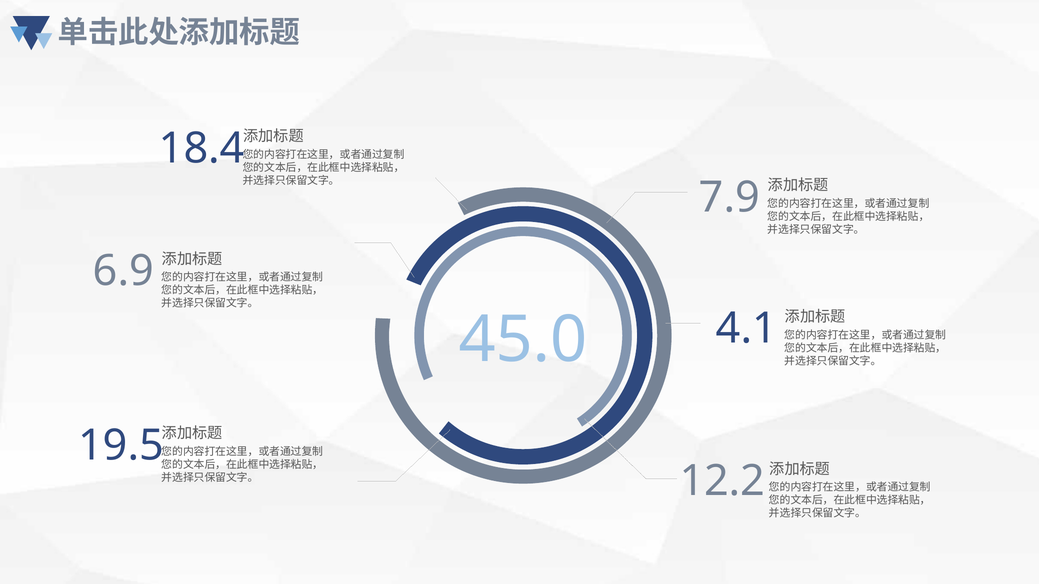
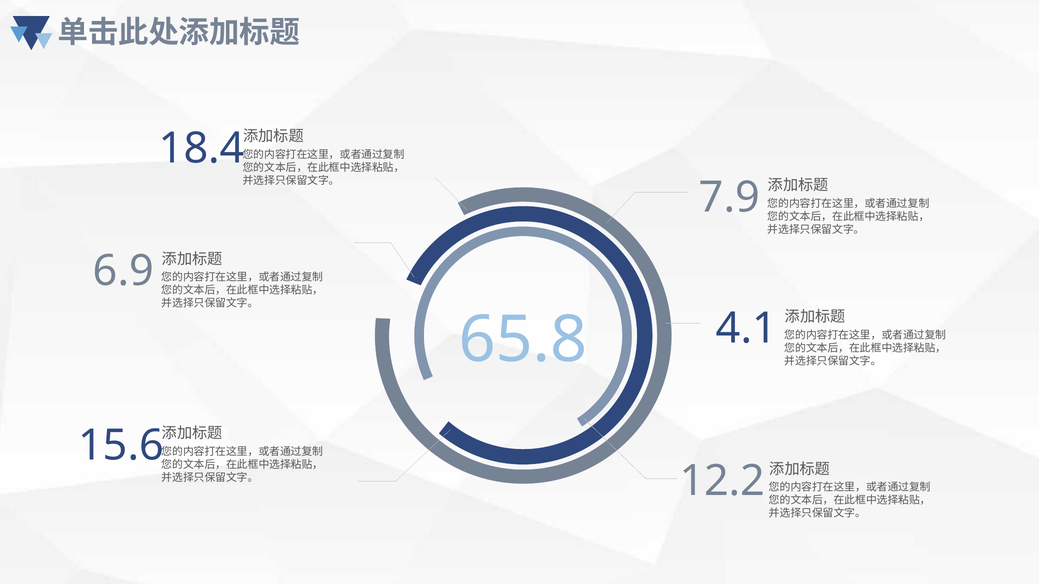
45.0: 45.0 -> 65.8
19.5: 19.5 -> 15.6
